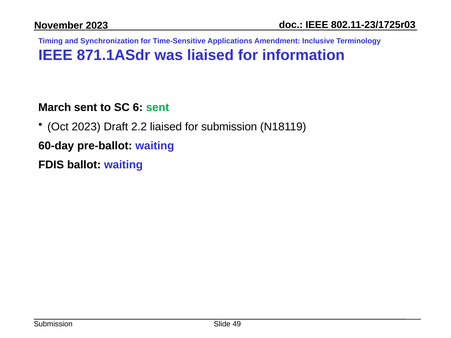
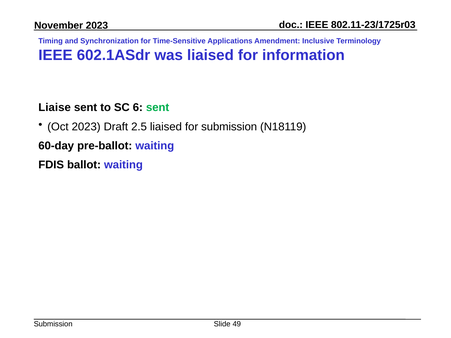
871.1ASdr: 871.1ASdr -> 602.1ASdr
March: March -> Liaise
2.2: 2.2 -> 2.5
